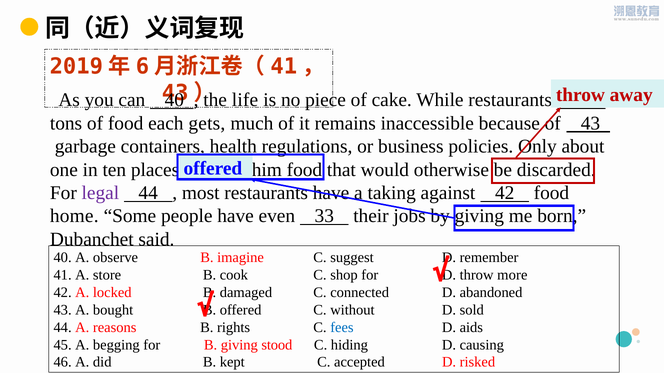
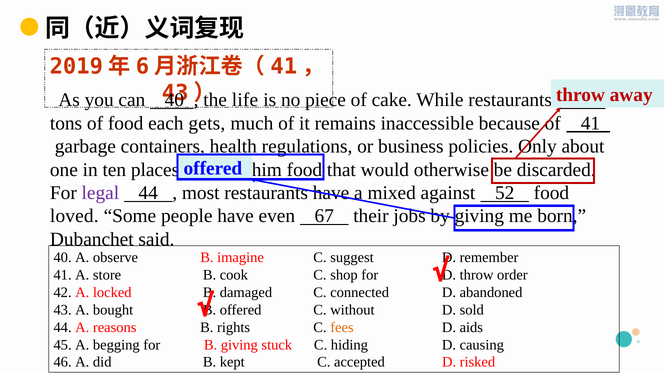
of 43: 43 -> 41
taking: taking -> mixed
against 42: 42 -> 52
home: home -> loved
33: 33 -> 67
more: more -> order
fees colour: blue -> orange
stood: stood -> stuck
